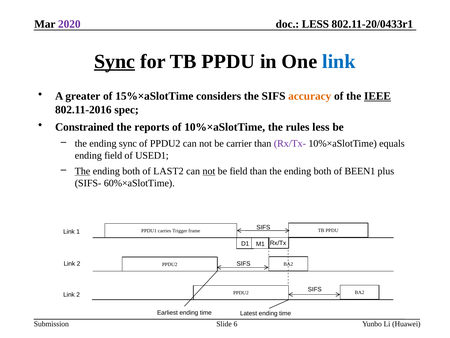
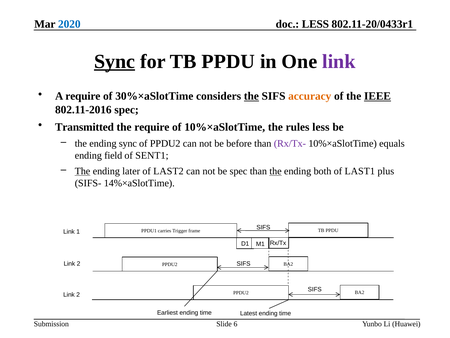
2020 colour: purple -> blue
link at (339, 61) colour: blue -> purple
A greater: greater -> require
15%×aSlotTime: 15%×aSlotTime -> 30%×aSlotTime
the at (251, 96) underline: none -> present
Constrained: Constrained -> Transmitted
the reports: reports -> require
carrier: carrier -> before
USED1: USED1 -> SENT1
both at (131, 171): both -> later
not at (209, 171) underline: present -> none
be field: field -> spec
the at (276, 171) underline: none -> present
BEEN1: BEEN1 -> LAST1
60%×aSlotTime: 60%×aSlotTime -> 14%×aSlotTime
